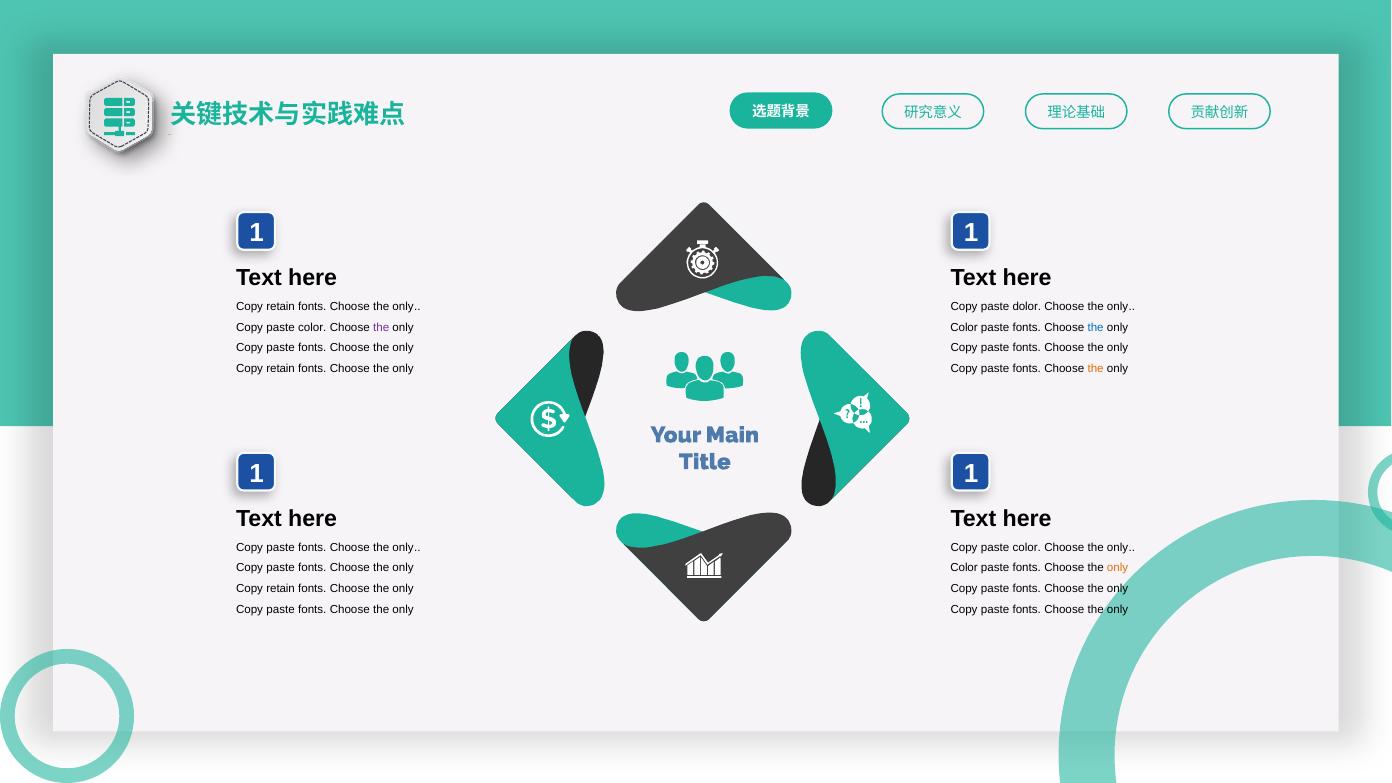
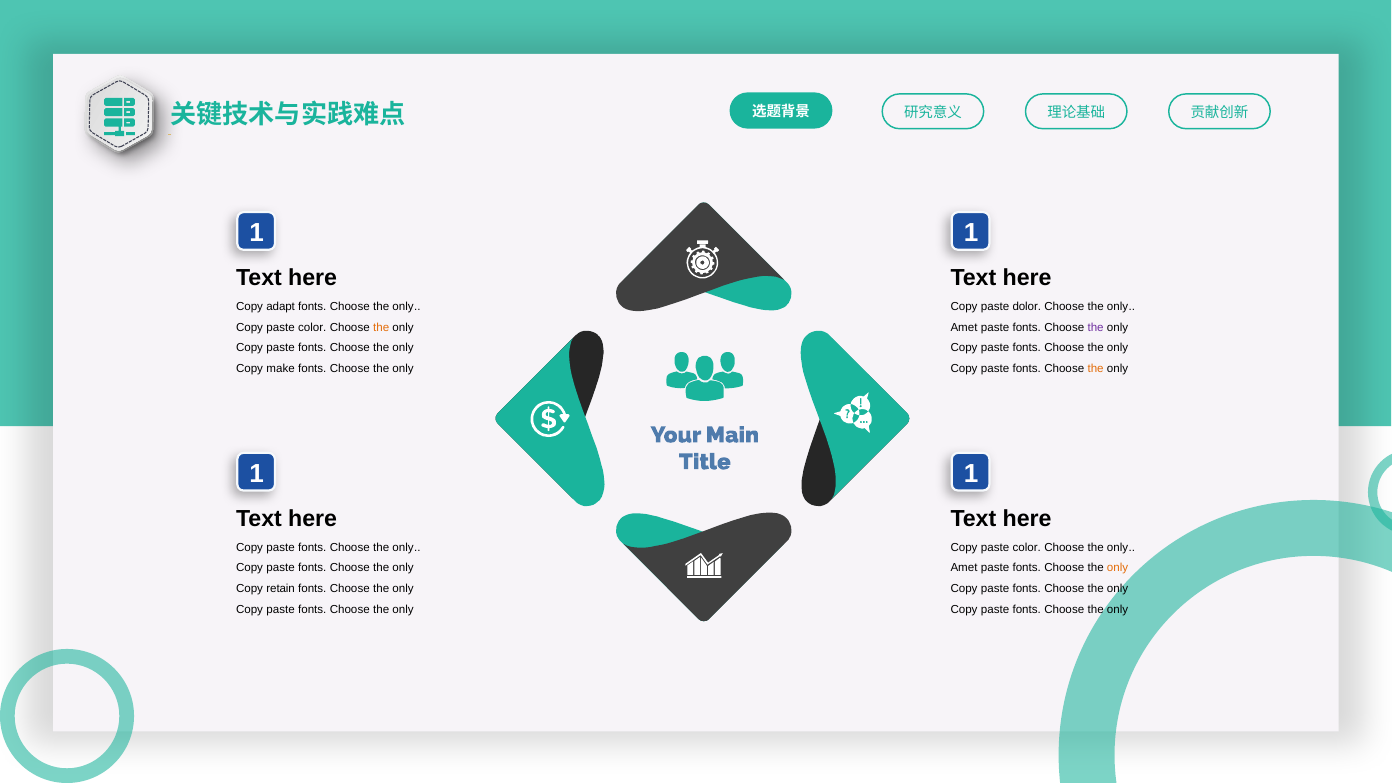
retain at (281, 306): retain -> adapt
the at (381, 327) colour: purple -> orange
Color at (964, 327): Color -> Amet
the at (1096, 327) colour: blue -> purple
retain at (281, 369): retain -> make
Color at (964, 568): Color -> Amet
